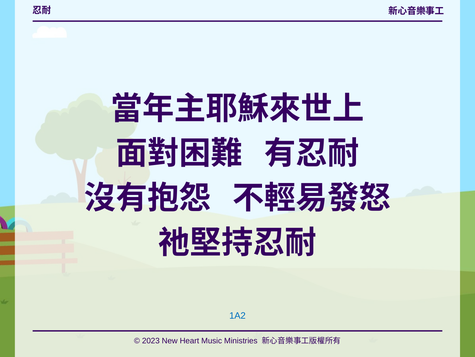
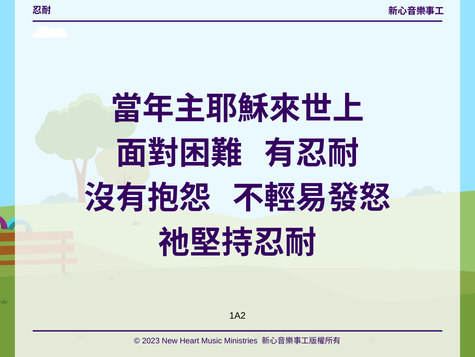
1A2 colour: blue -> black
